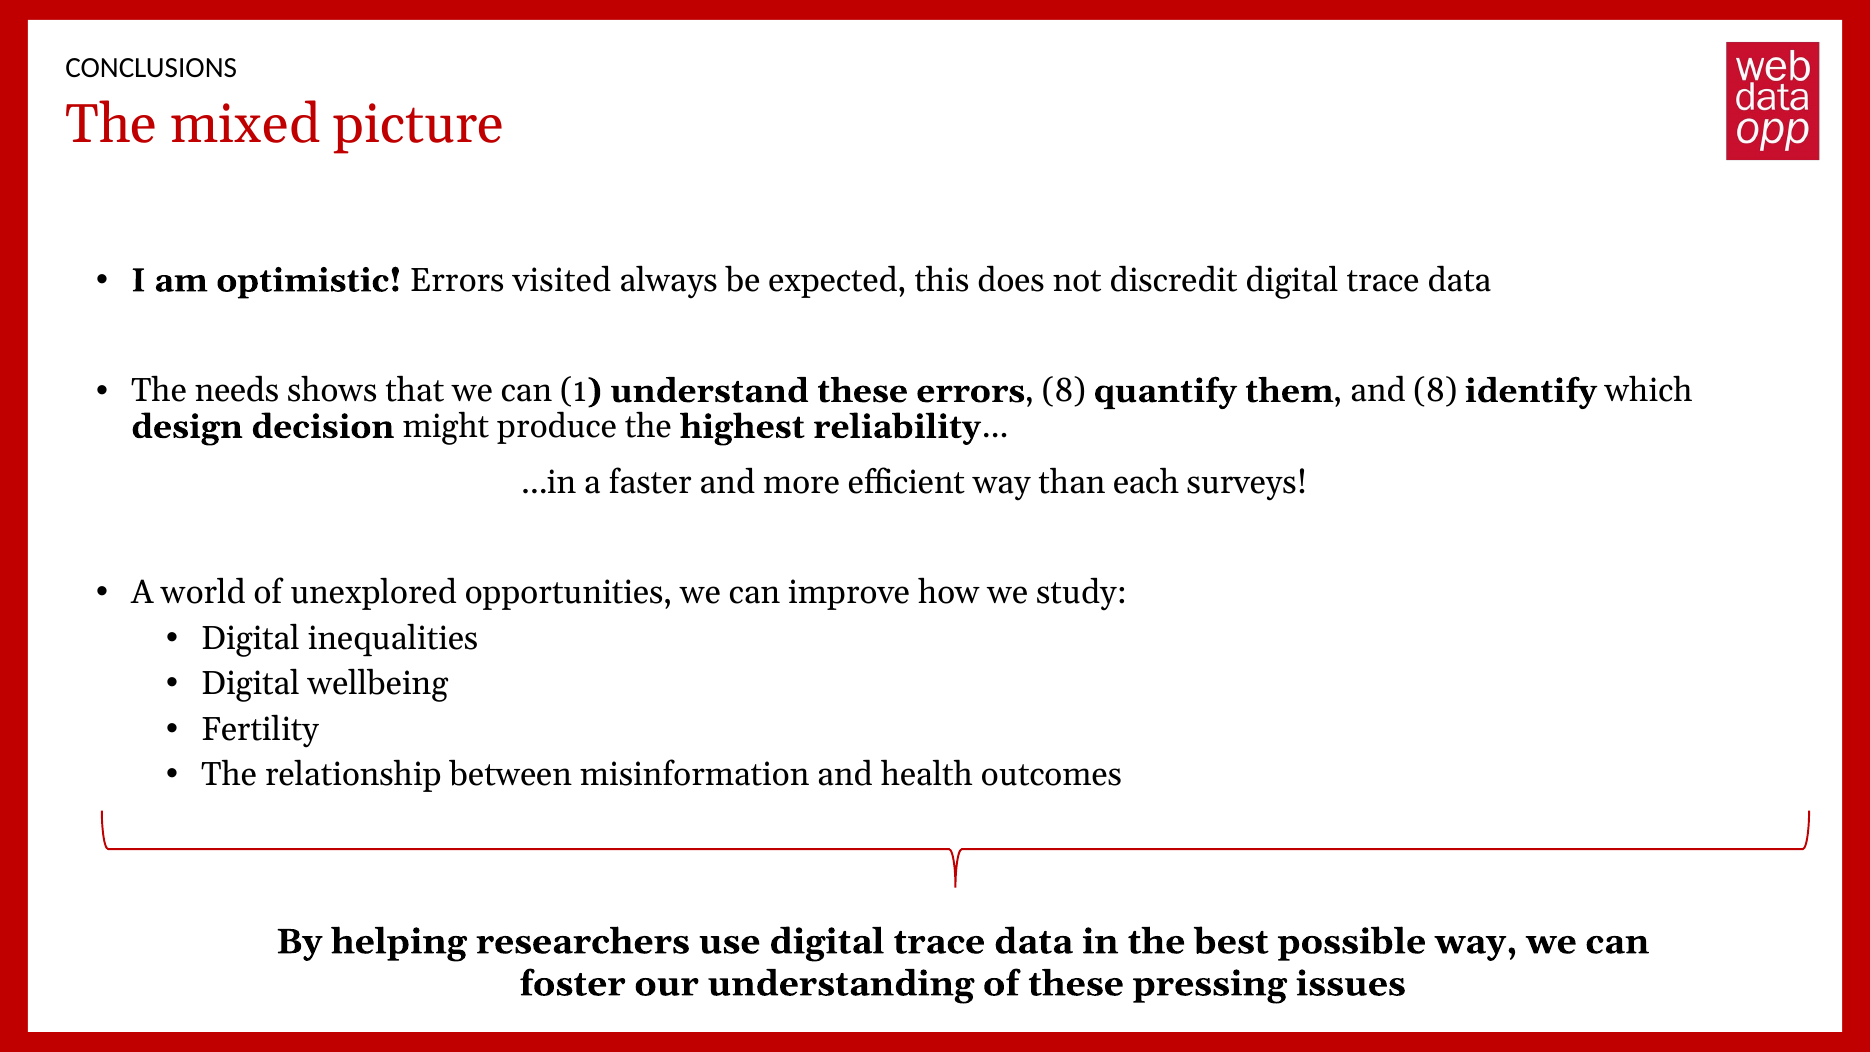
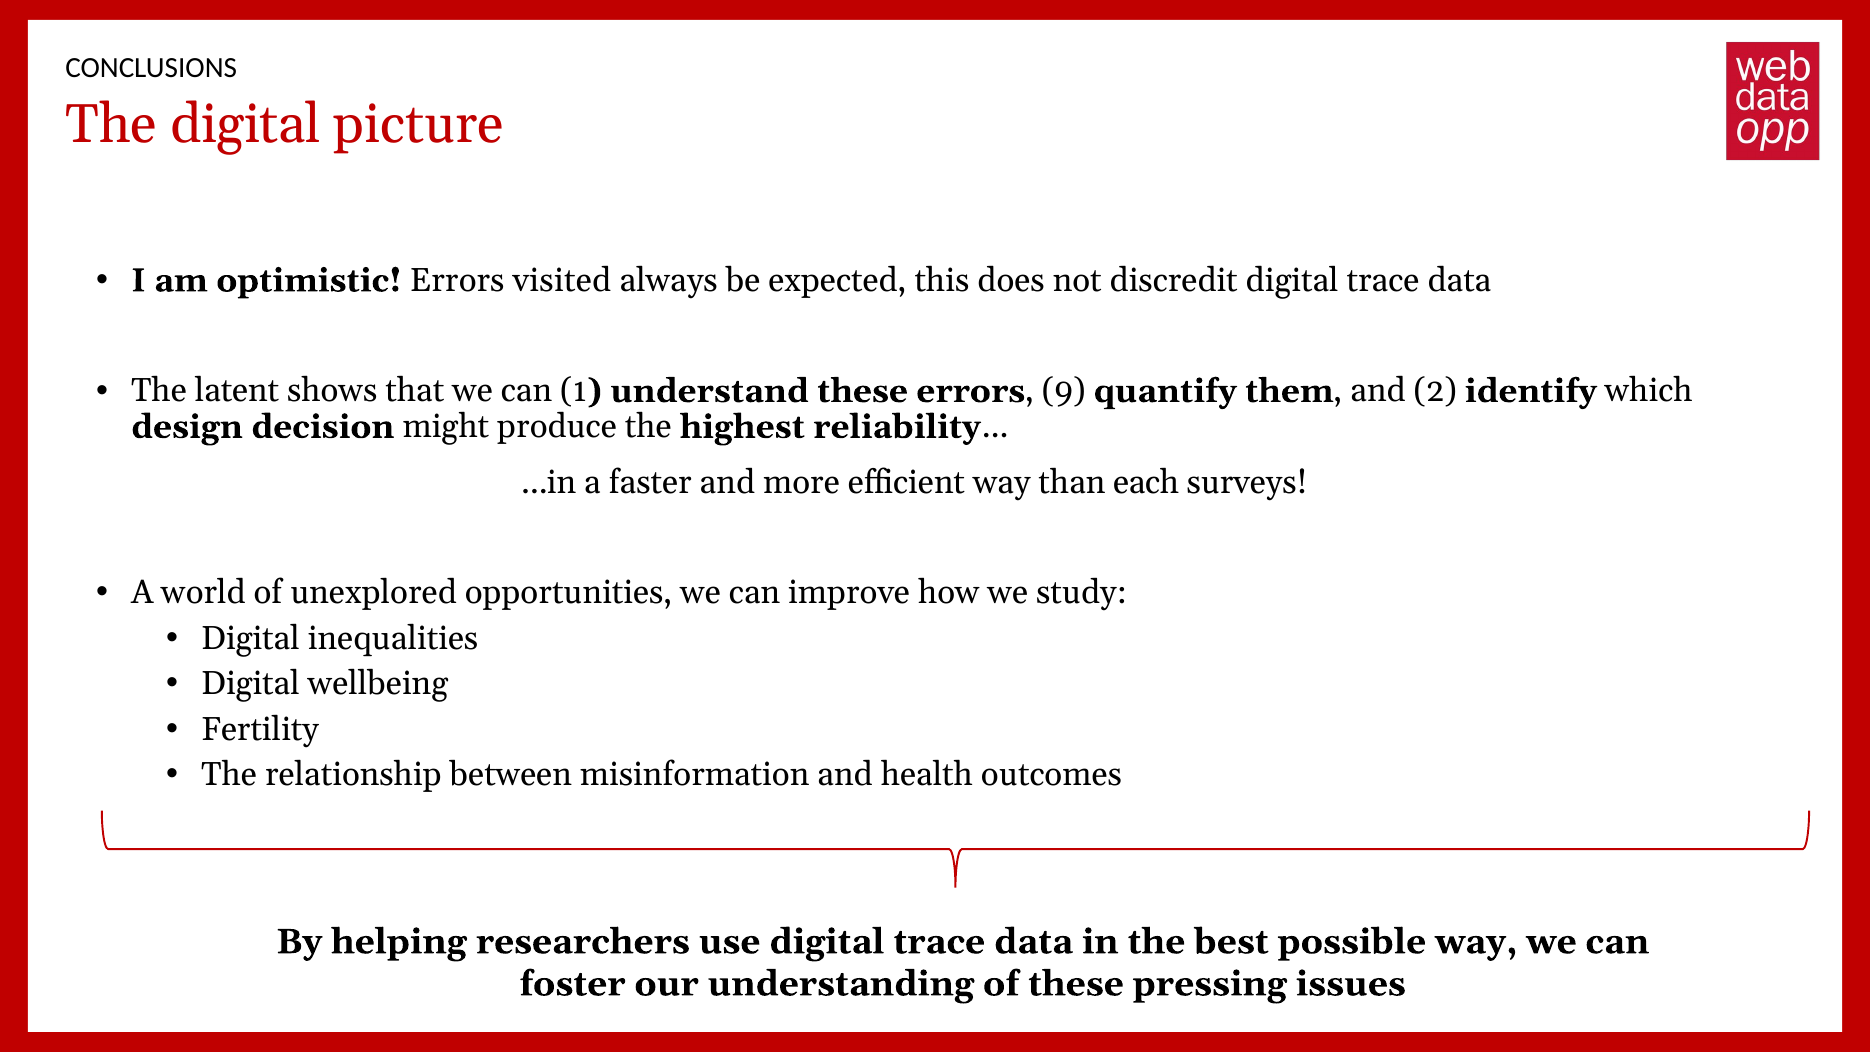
The mixed: mixed -> digital
The needs: needs -> latent
errors 8: 8 -> 9
and 8: 8 -> 2
